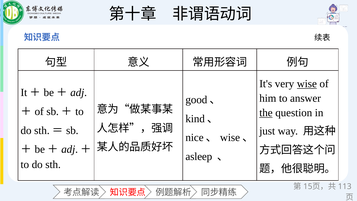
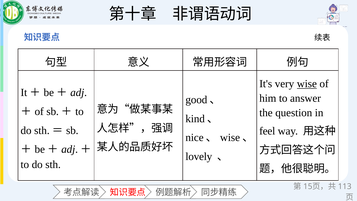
the underline: present -> none
just: just -> feel
asleep: asleep -> lovely
